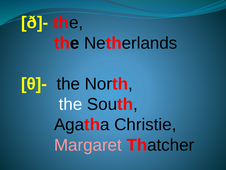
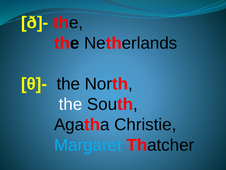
Margaret colour: pink -> light blue
